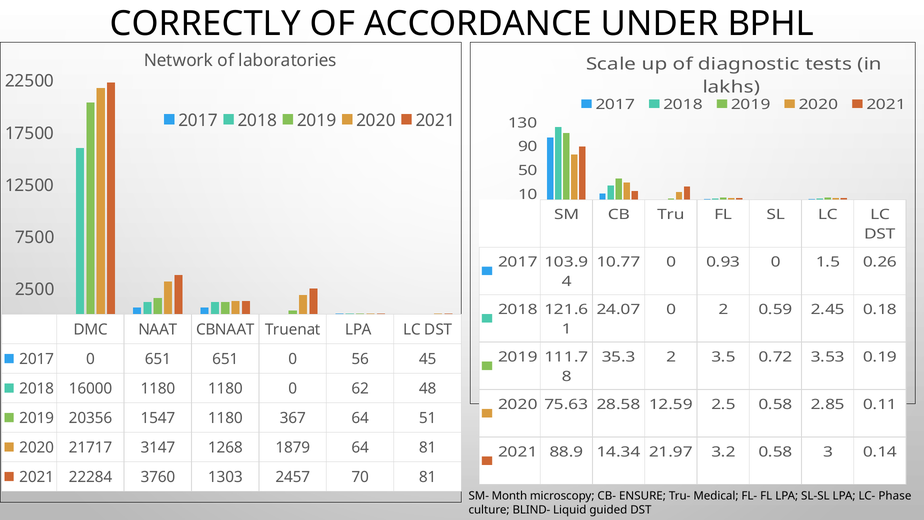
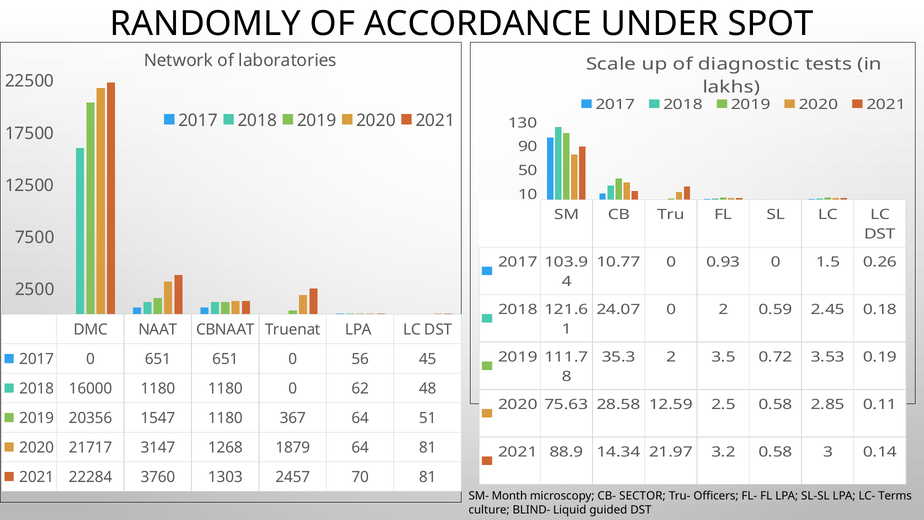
CORRECTLY: CORRECTLY -> RANDOMLY
BPHL: BPHL -> SPOT
ENSURE: ENSURE -> SECTOR
Medical: Medical -> Officers
Phase: Phase -> Terms
